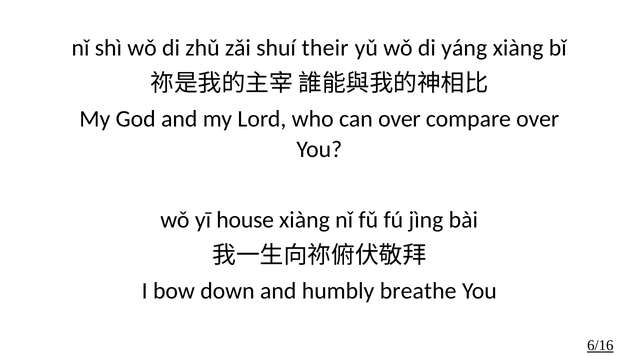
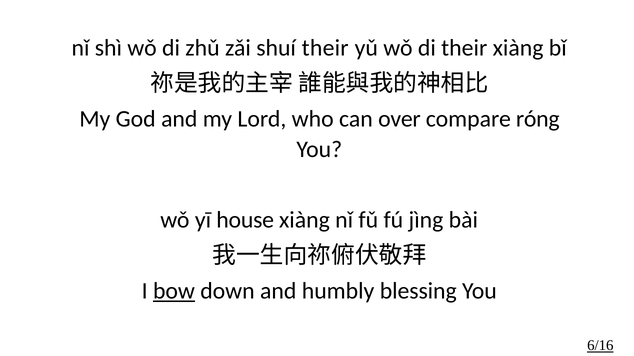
di yáng: yáng -> their
compare over: over -> róng
bow underline: none -> present
breathe: breathe -> blessing
